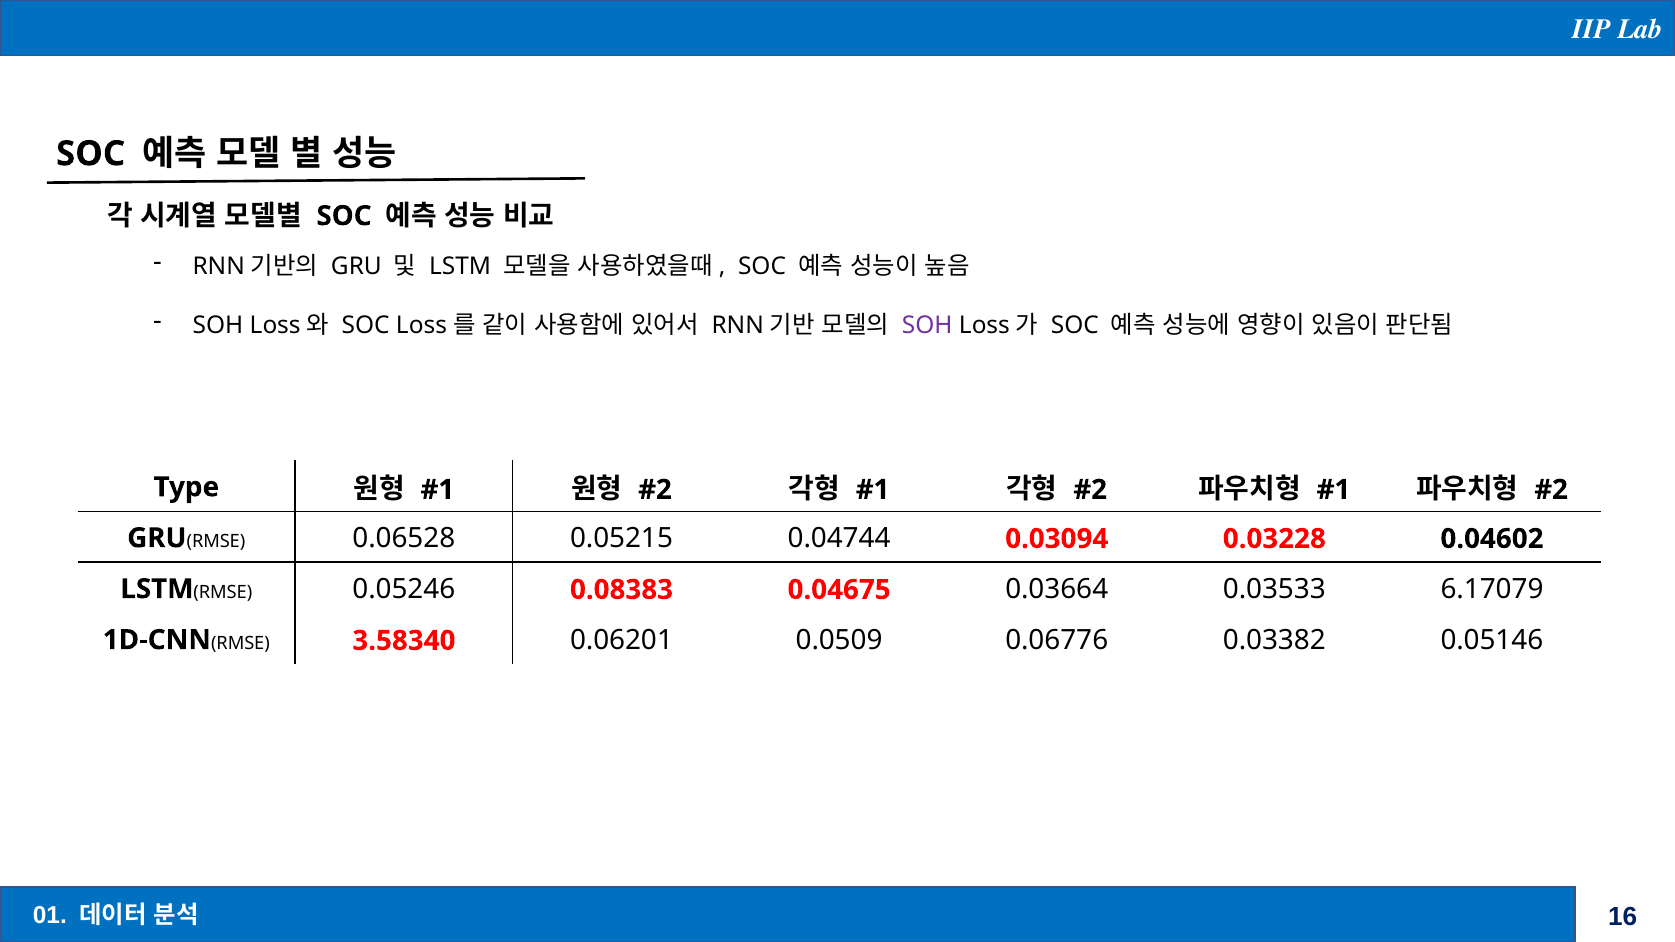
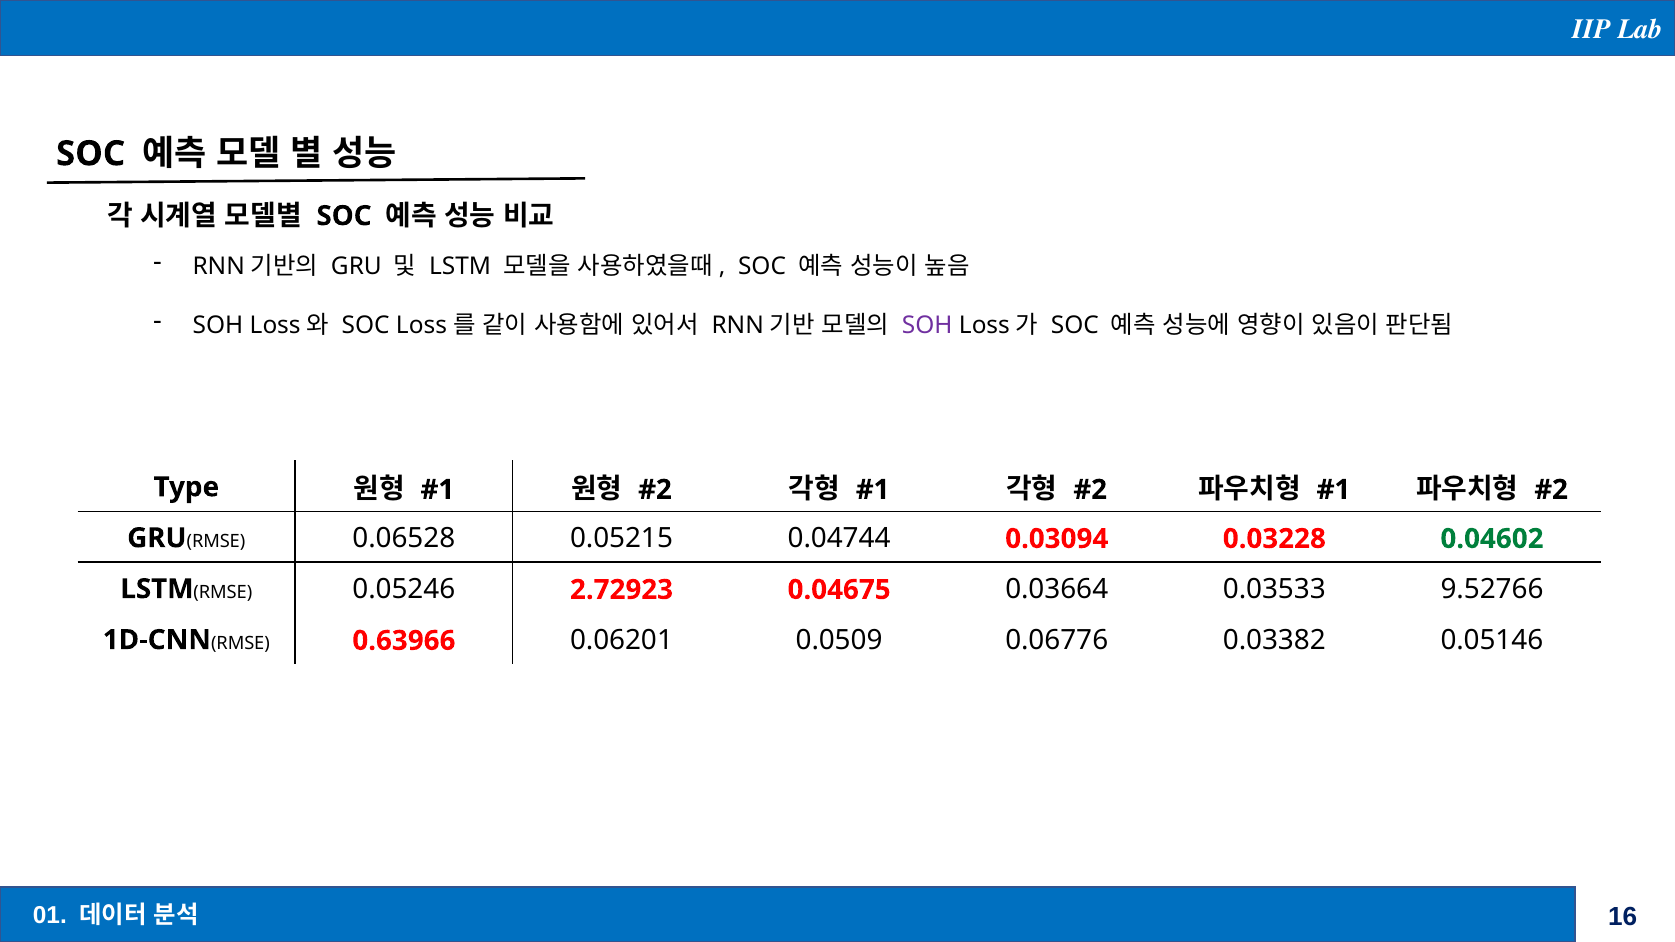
0.04602 colour: black -> green
0.08383: 0.08383 -> 2.72923
6.17079: 6.17079 -> 9.52766
3.58340: 3.58340 -> 0.63966
